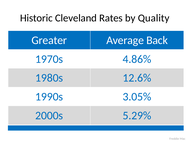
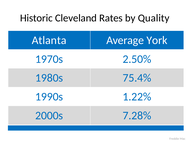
Greater: Greater -> Atlanta
Back: Back -> York
4.86%: 4.86% -> 2.50%
12.6%: 12.6% -> 75.4%
3.05%: 3.05% -> 1.22%
5.29%: 5.29% -> 7.28%
